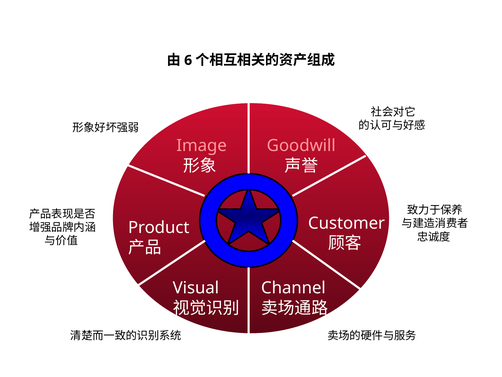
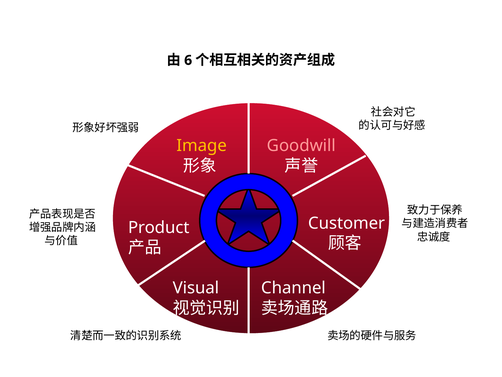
Image colour: pink -> yellow
